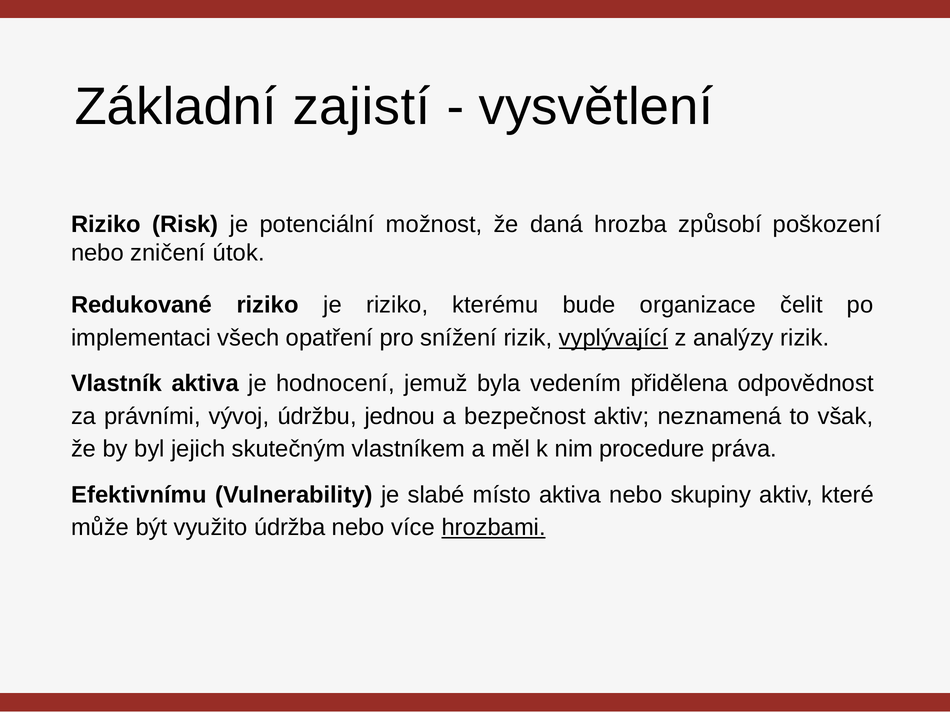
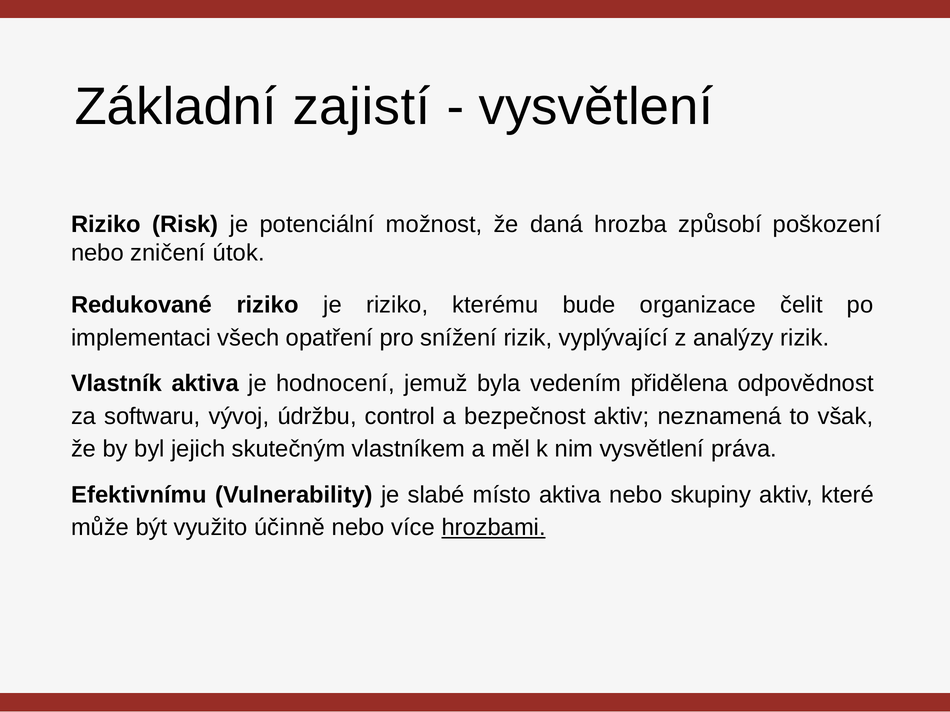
vyplývající underline: present -> none
právními: právními -> softwaru
jednou: jednou -> control
nim procedure: procedure -> vysvětlení
údržba: údržba -> účinně
